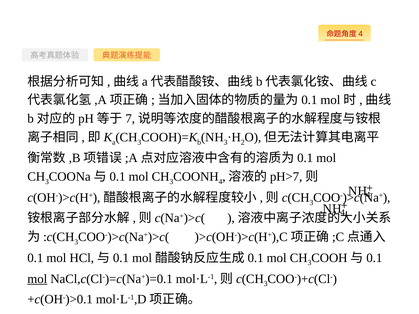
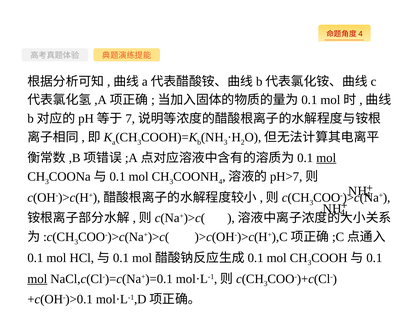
mol at (326, 158) underline: none -> present
